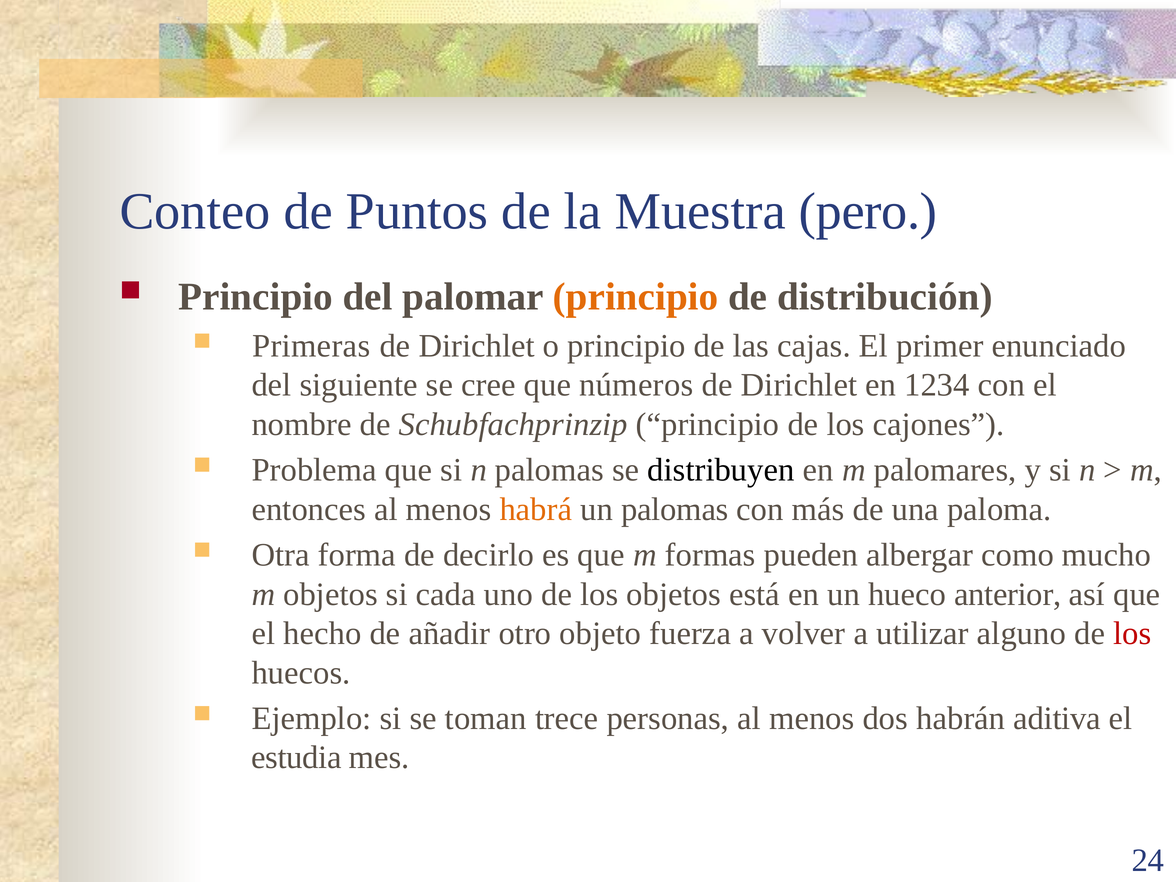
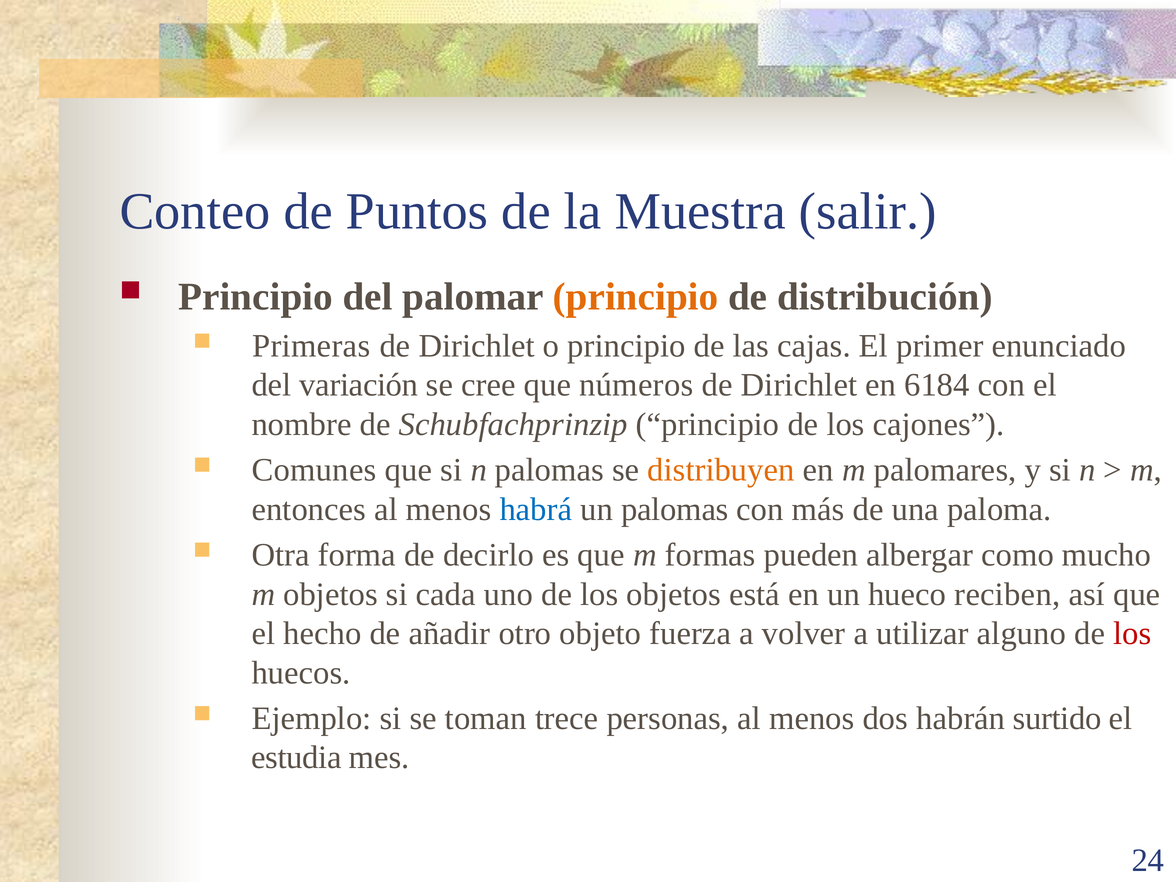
pero: pero -> salir
siguiente: siguiente -> variación
1234: 1234 -> 6184
Problema: Problema -> Comunes
distribuyen colour: black -> orange
habrá colour: orange -> blue
anterior: anterior -> reciben
aditiva: aditiva -> surtido
